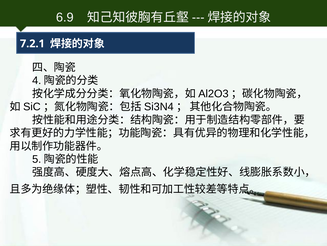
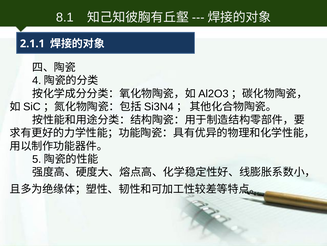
6.9: 6.9 -> 8.1
7.2.1: 7.2.1 -> 2.1.1
